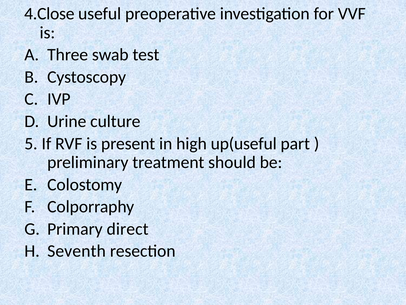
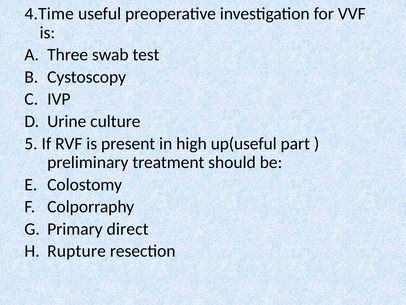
4.Close: 4.Close -> 4.Time
Seventh: Seventh -> Rupture
